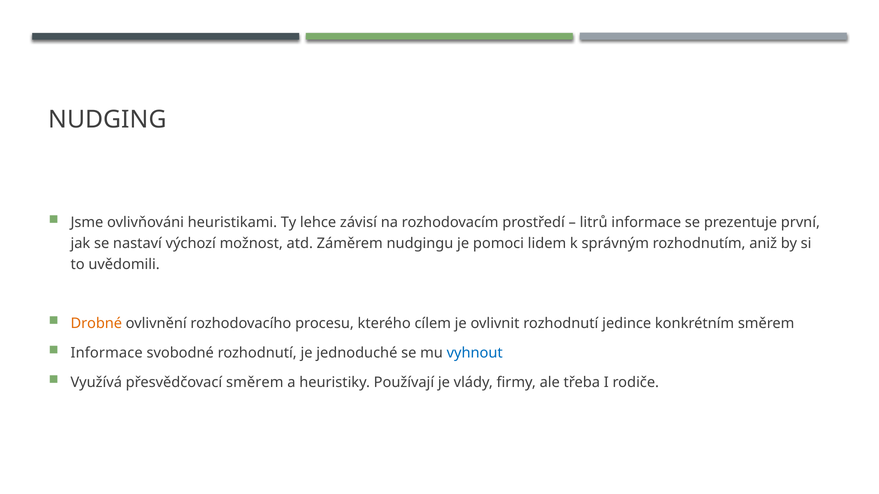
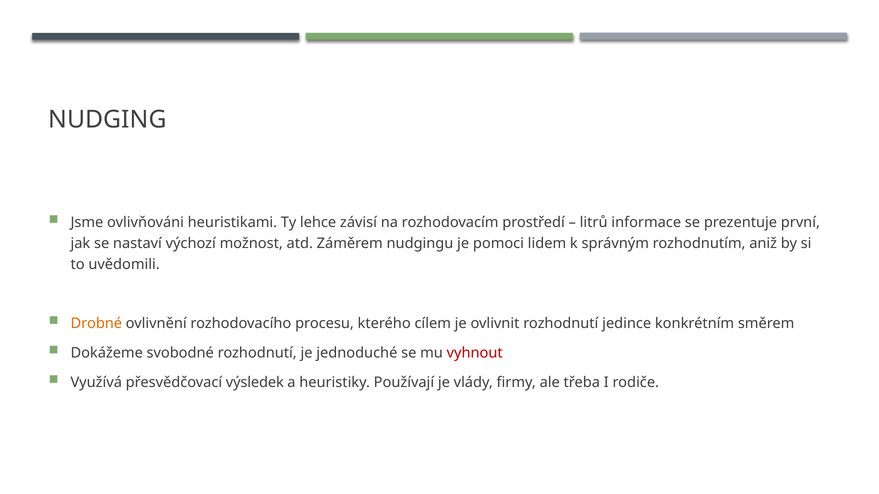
Informace at (107, 353): Informace -> Dokážeme
vyhnout colour: blue -> red
přesvědčovací směrem: směrem -> výsledek
